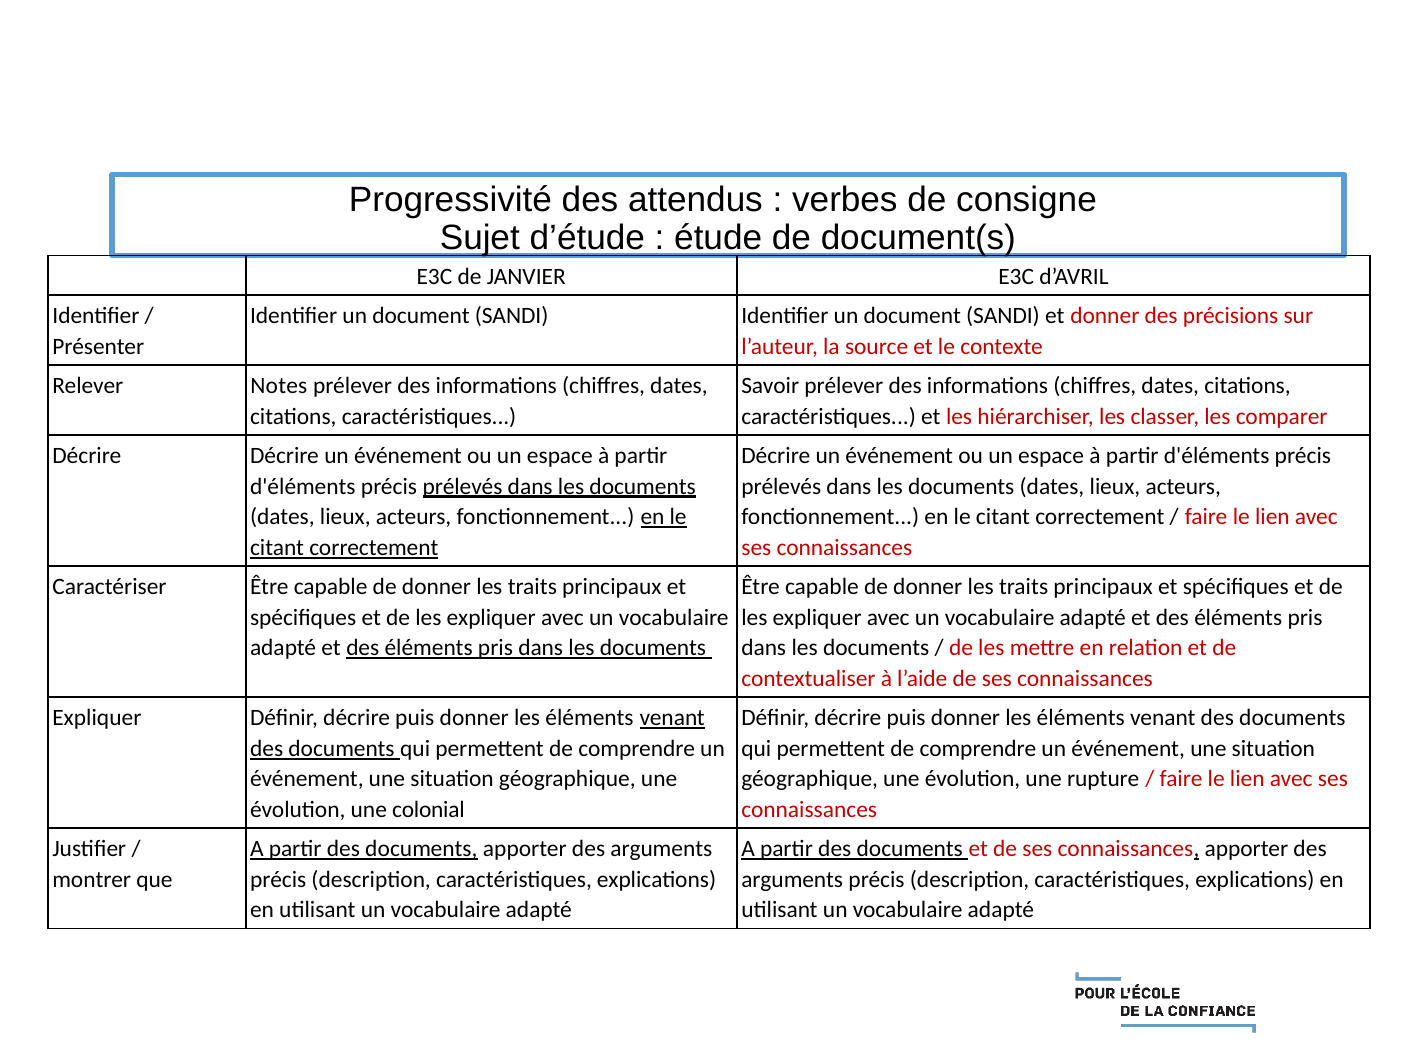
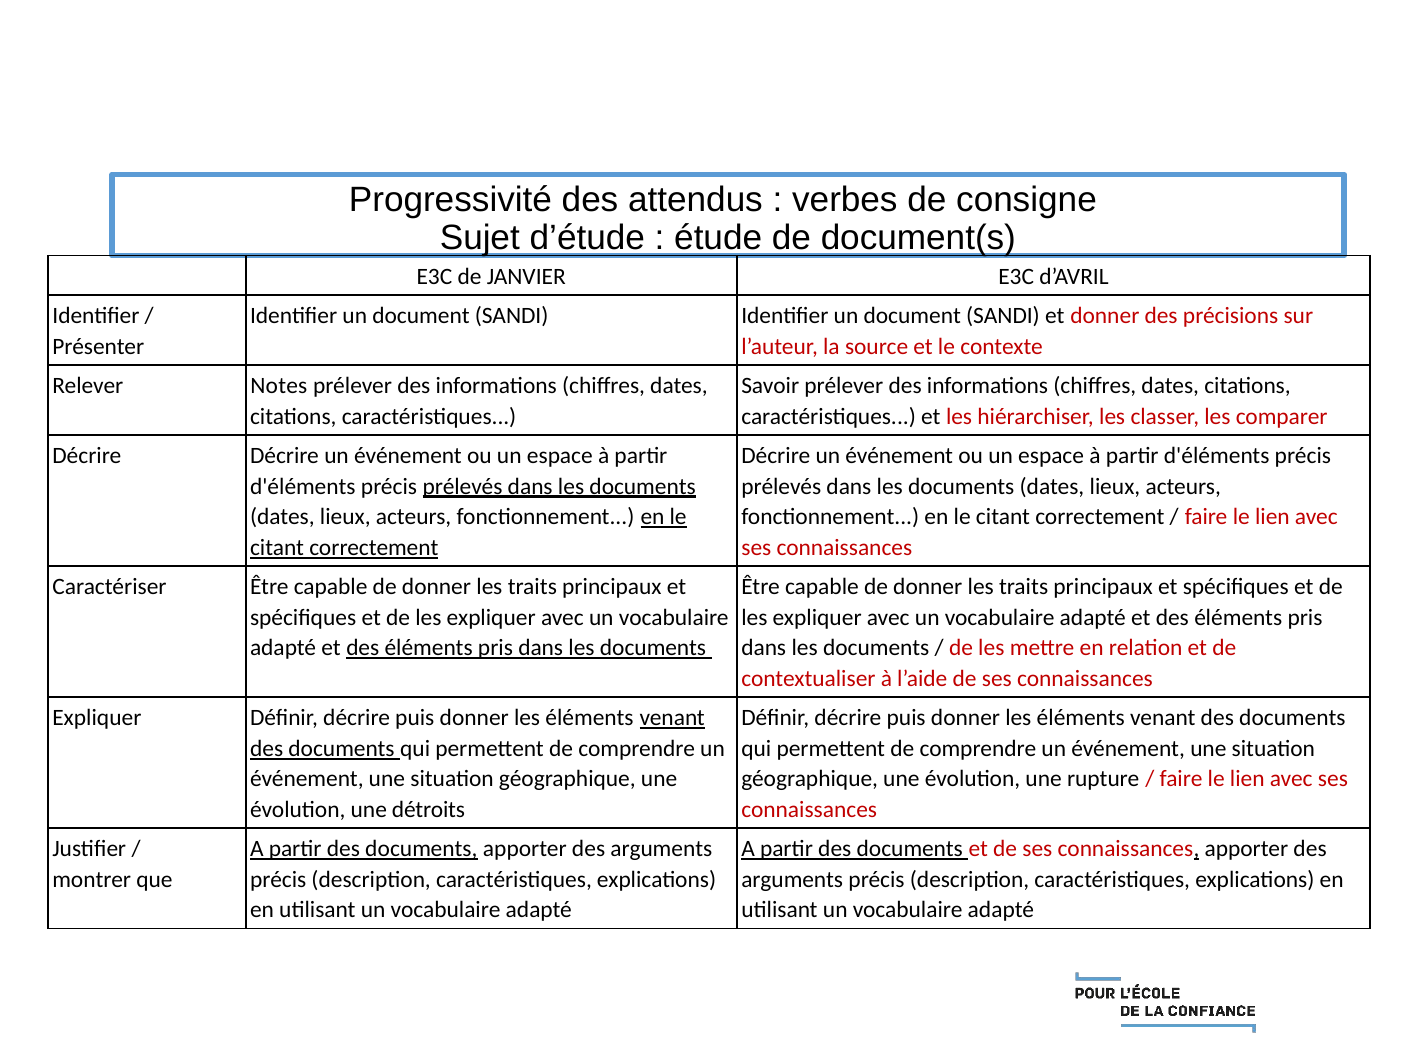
colonial: colonial -> détroits
